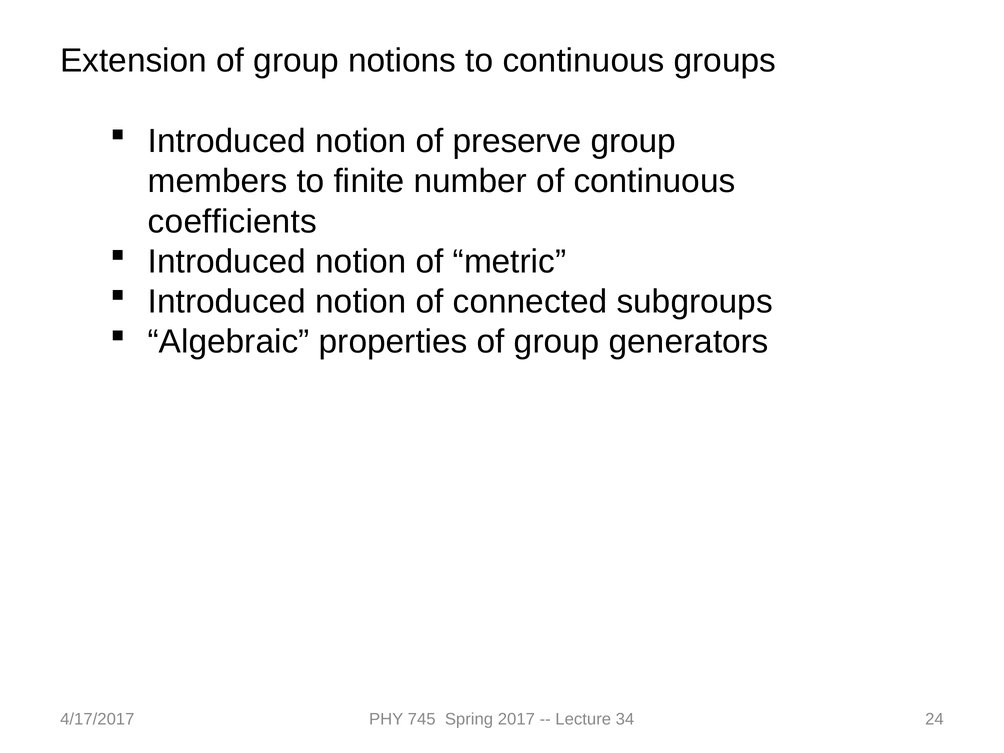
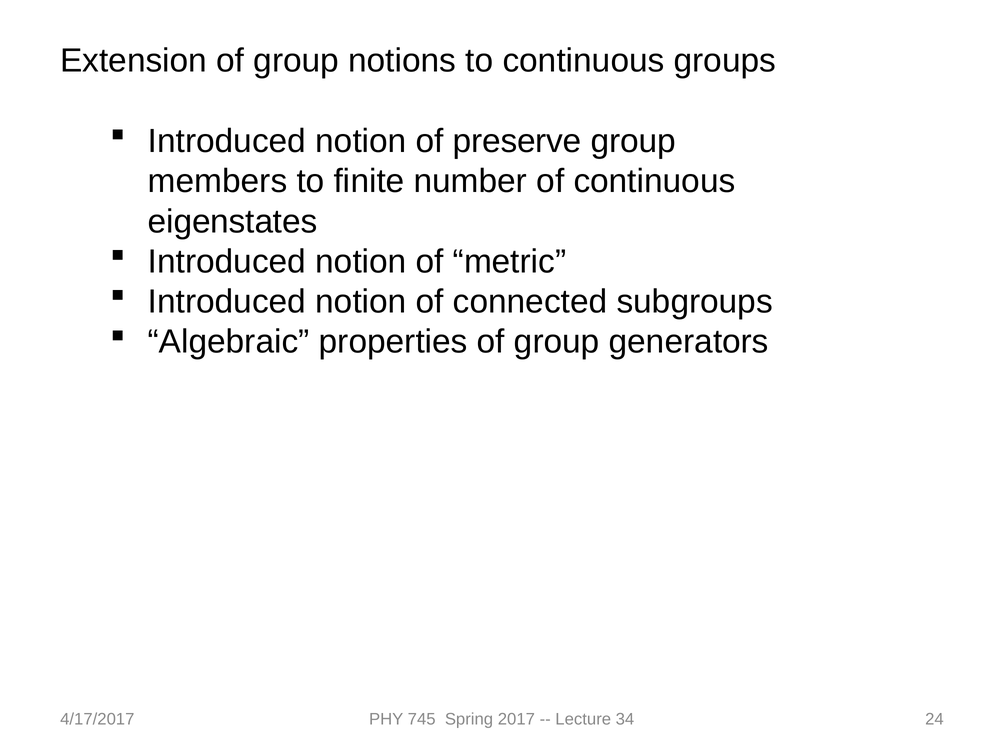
coefficients: coefficients -> eigenstates
